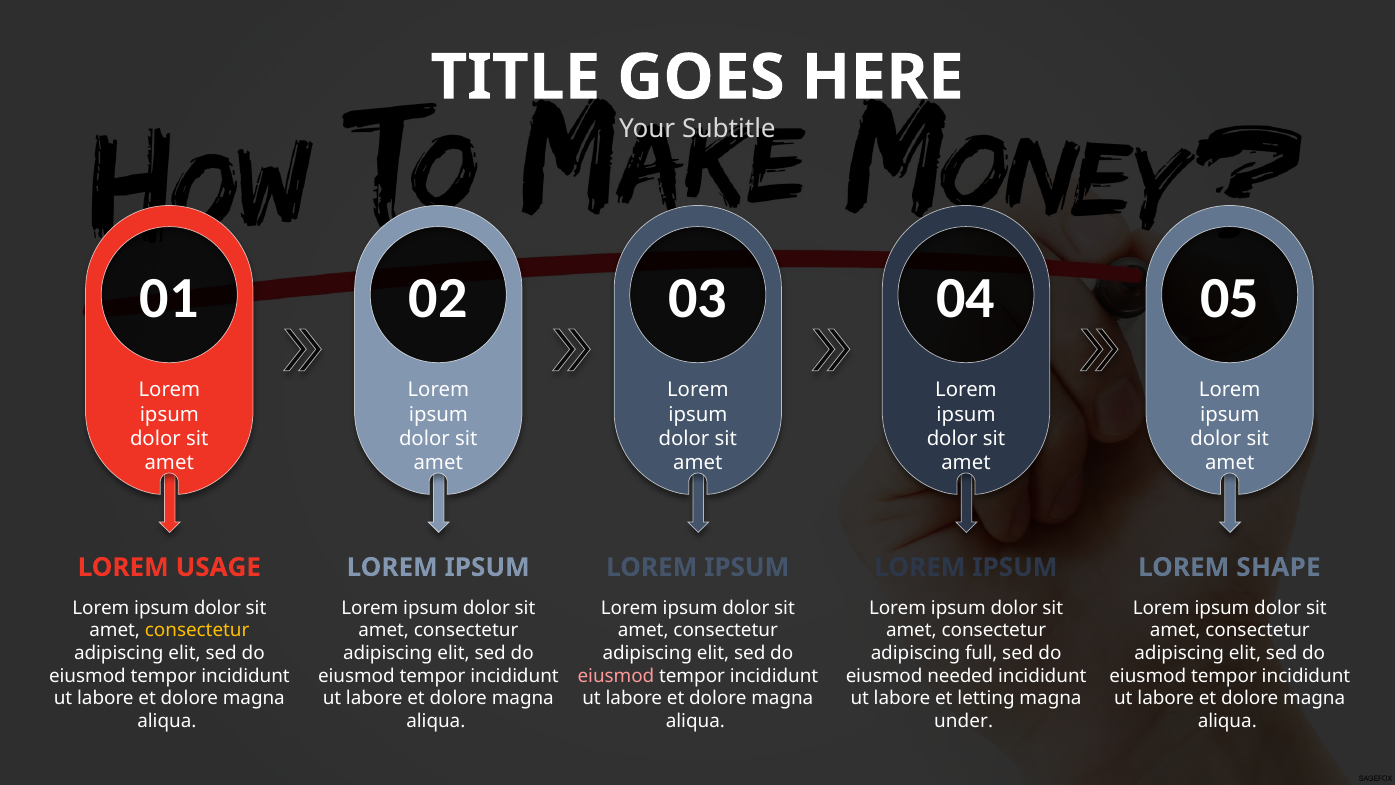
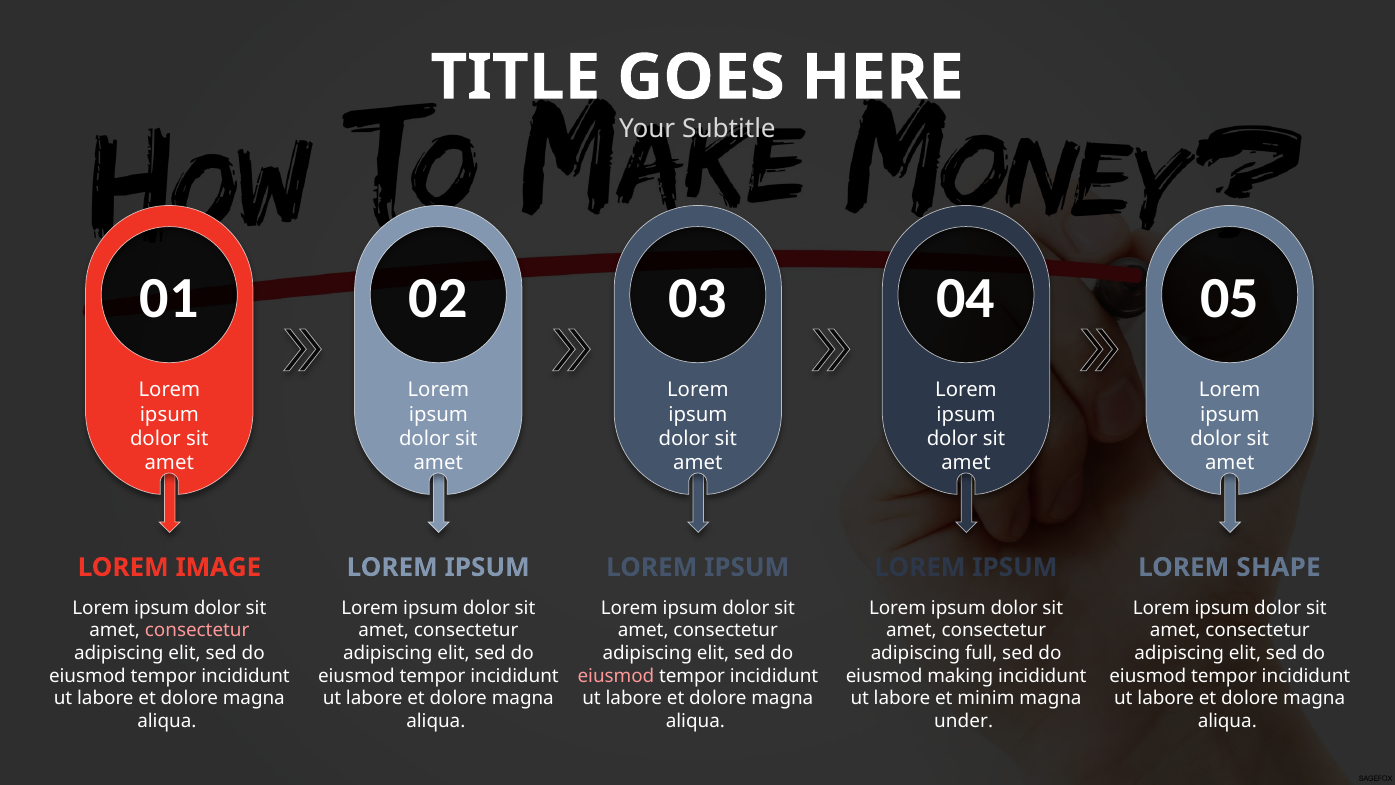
USAGE: USAGE -> IMAGE
consectetur at (197, 630) colour: yellow -> pink
needed: needed -> making
letting: letting -> minim
